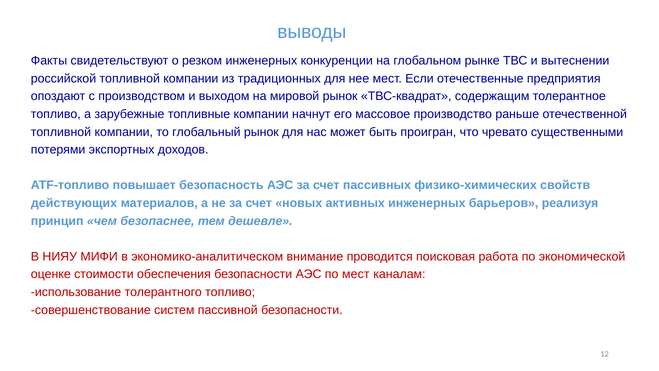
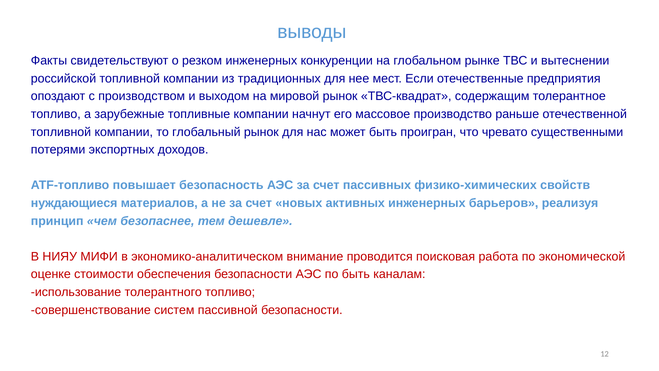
действующих: действующих -> нуждающиеся
по мест: мест -> быть
